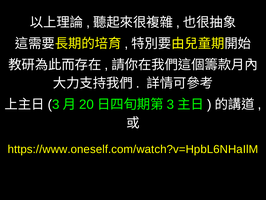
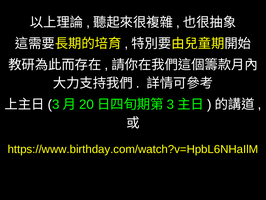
https://www.oneself.com/watch?v=HpbL6NHaIlM: https://www.oneself.com/watch?v=HpbL6NHaIlM -> https://www.birthday.com/watch?v=HpbL6NHaIlM
